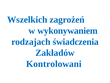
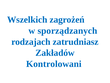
wykonywaniem: wykonywaniem -> sporządzanych
świadczenia: świadczenia -> zatrudniasz
